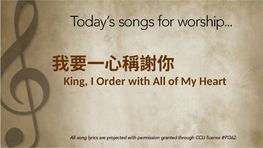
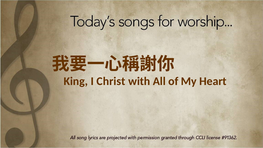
Order: Order -> Christ
